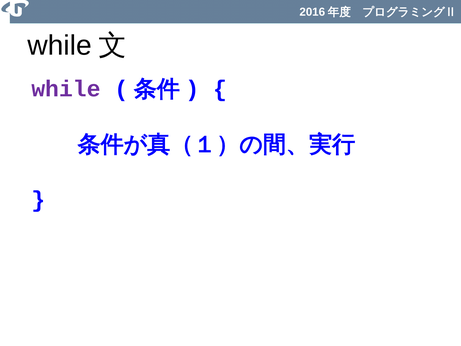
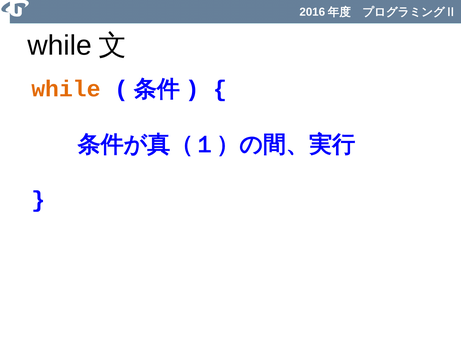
while at (66, 89) colour: purple -> orange
